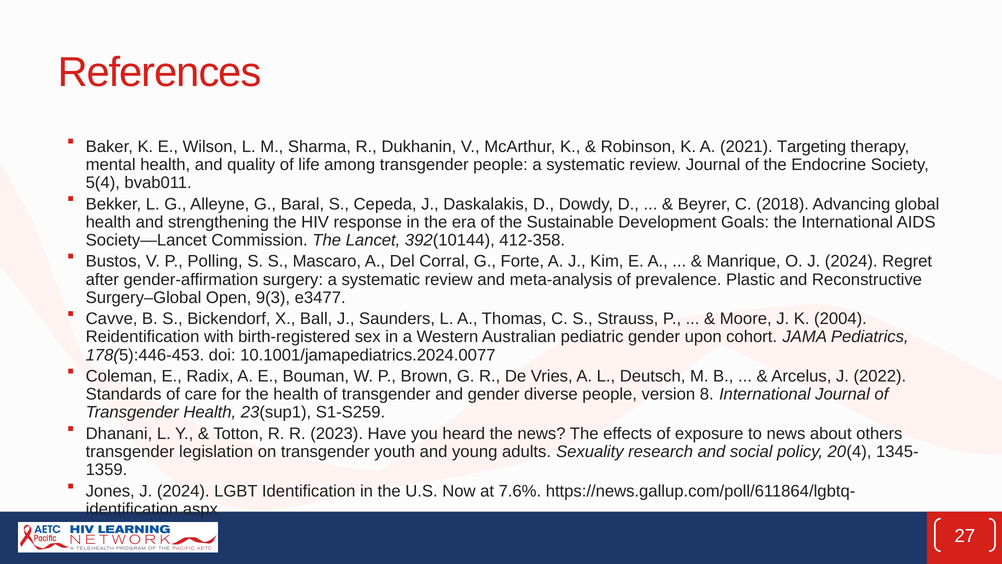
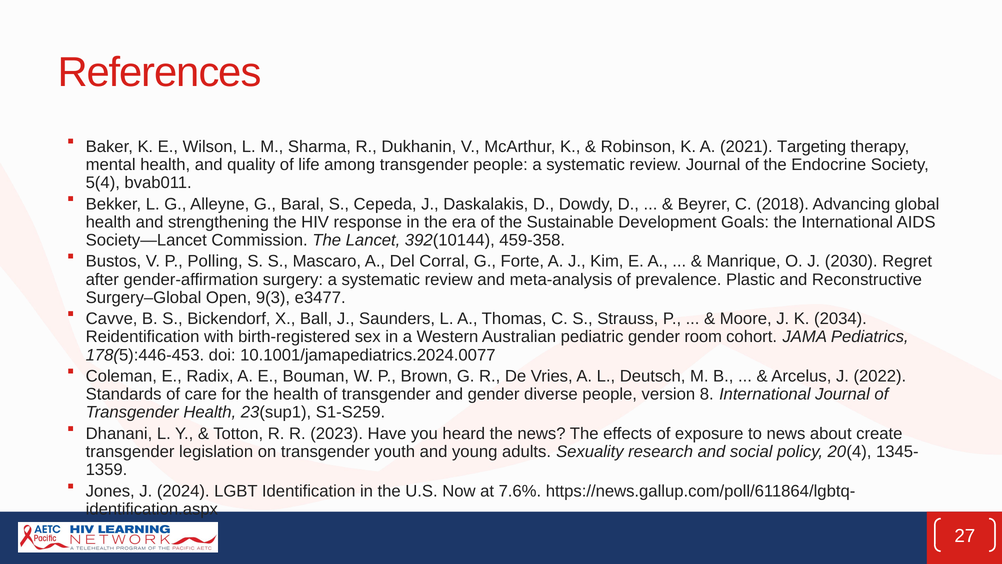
412-358: 412-358 -> 459-358
O J 2024: 2024 -> 2030
2004: 2004 -> 2034
upon: upon -> room
others: others -> create
